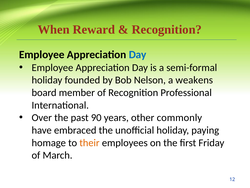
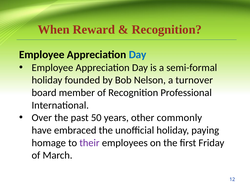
weakens: weakens -> turnover
90: 90 -> 50
their colour: orange -> purple
